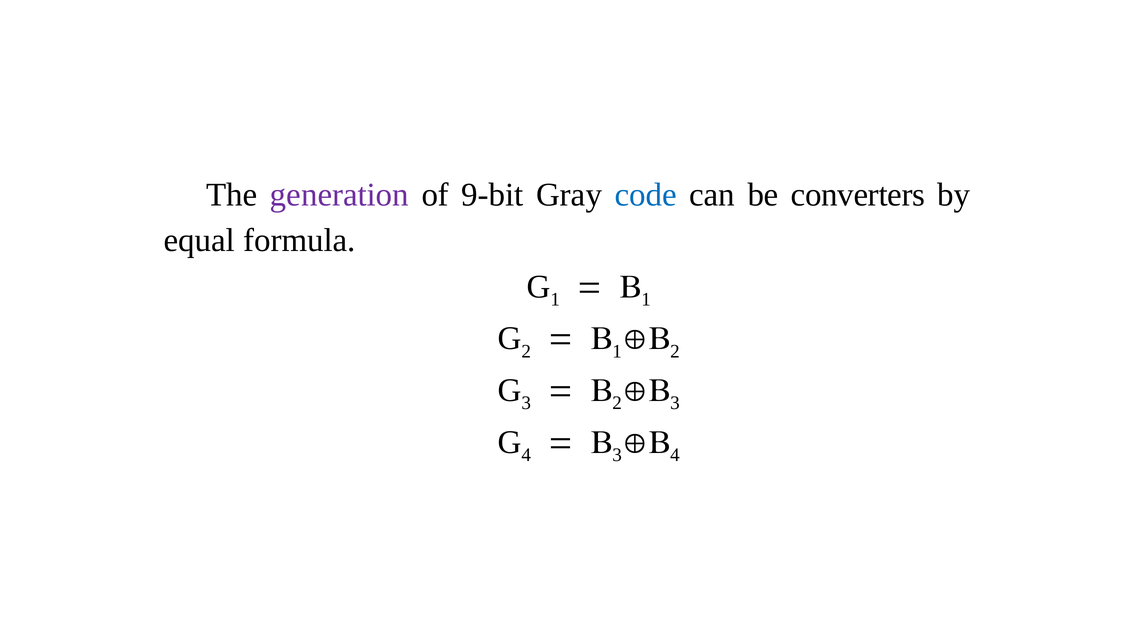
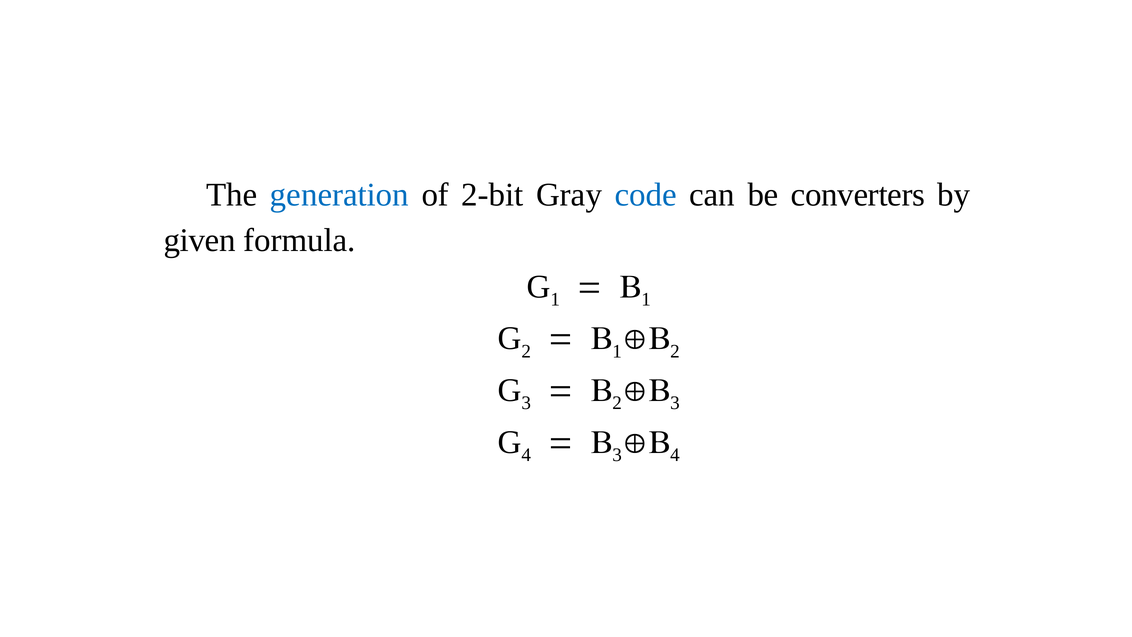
generation colour: purple -> blue
9-bit: 9-bit -> 2-bit
equal: equal -> given
